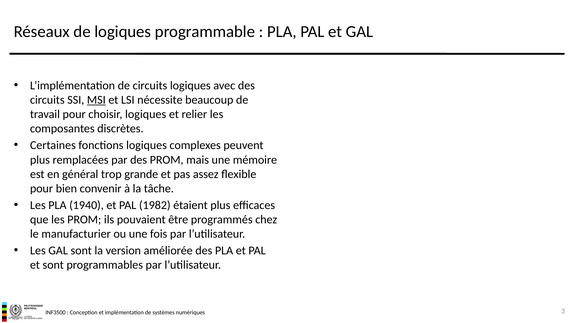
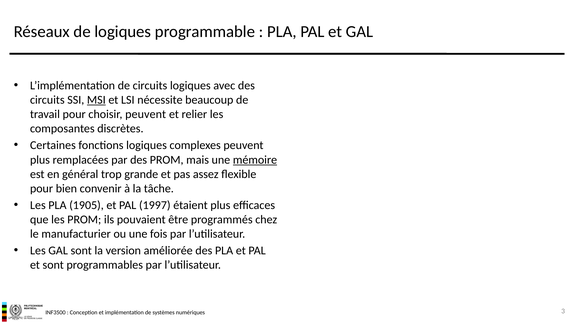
choisir logiques: logiques -> peuvent
mémoire underline: none -> present
1940: 1940 -> 1905
1982: 1982 -> 1997
